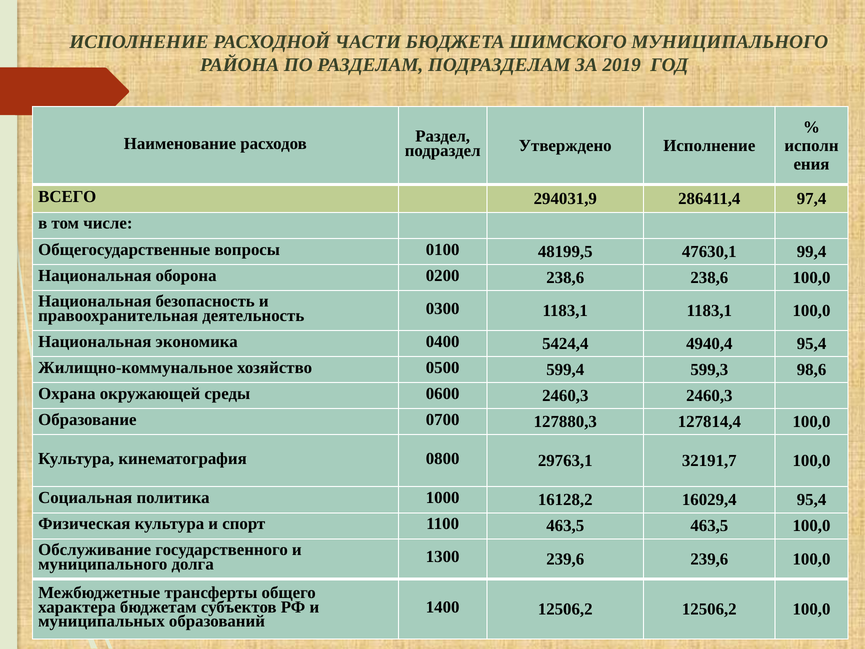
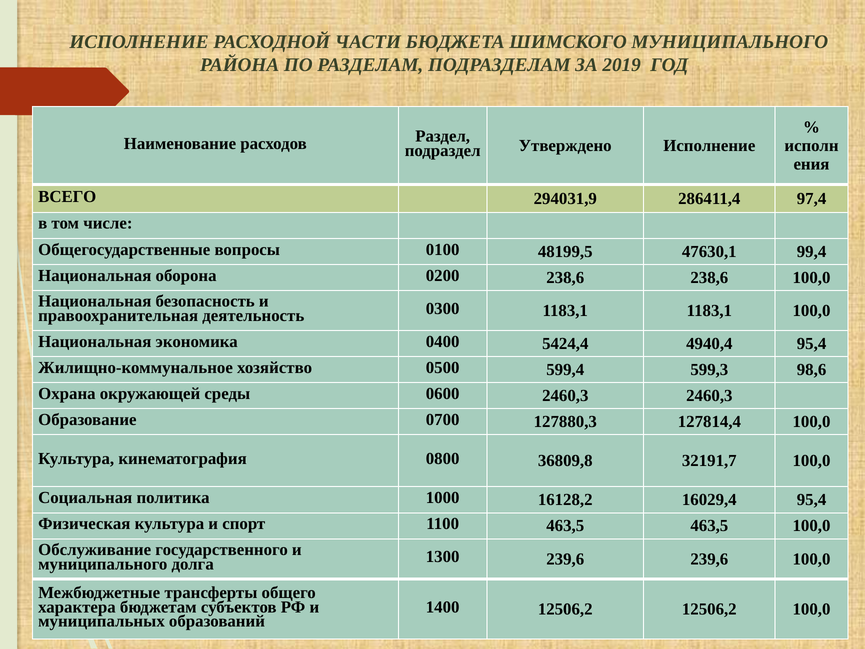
29763,1: 29763,1 -> 36809,8
